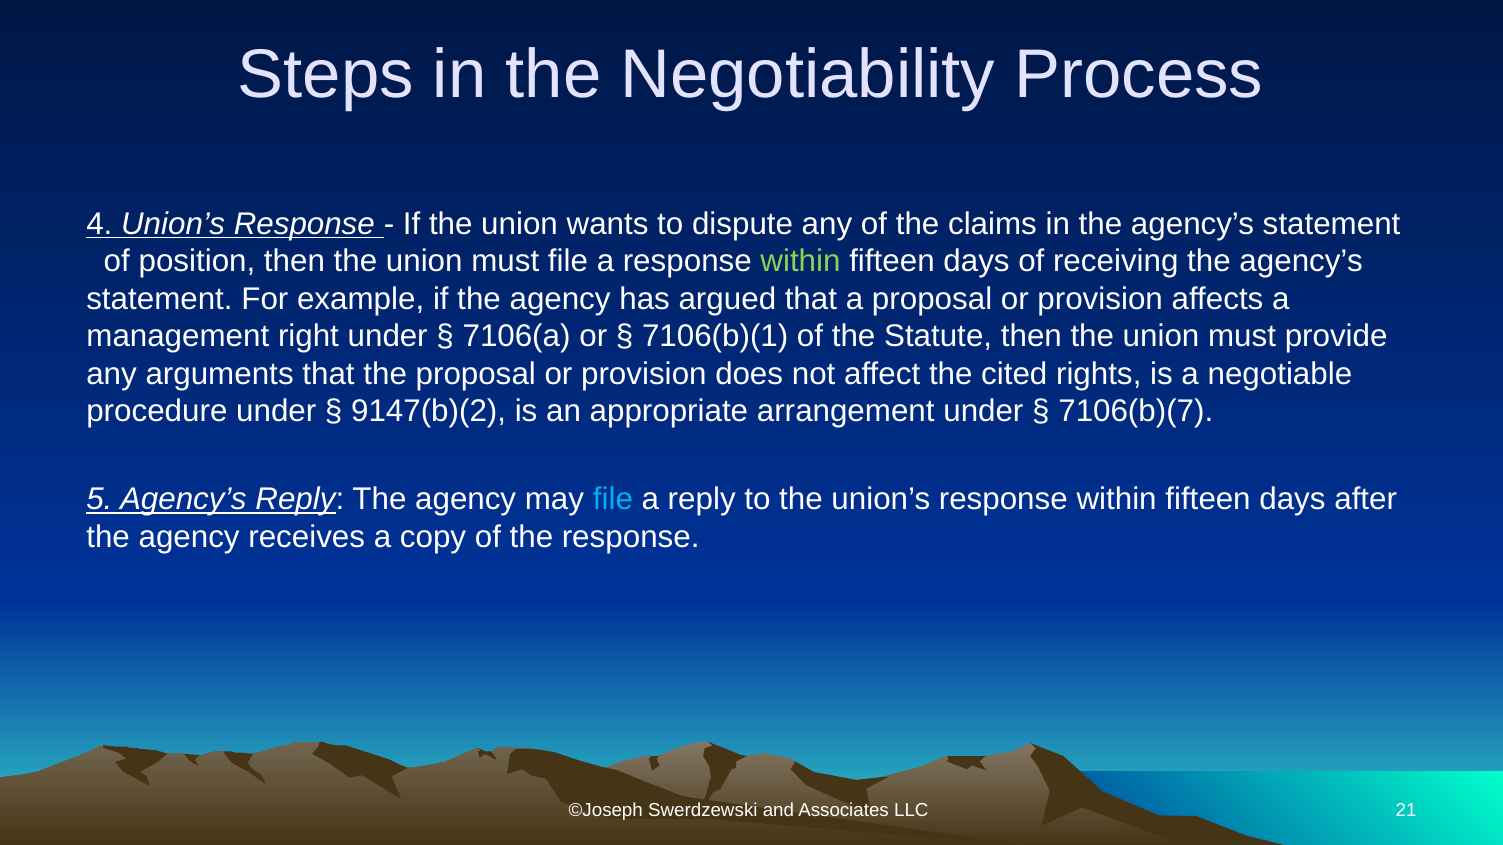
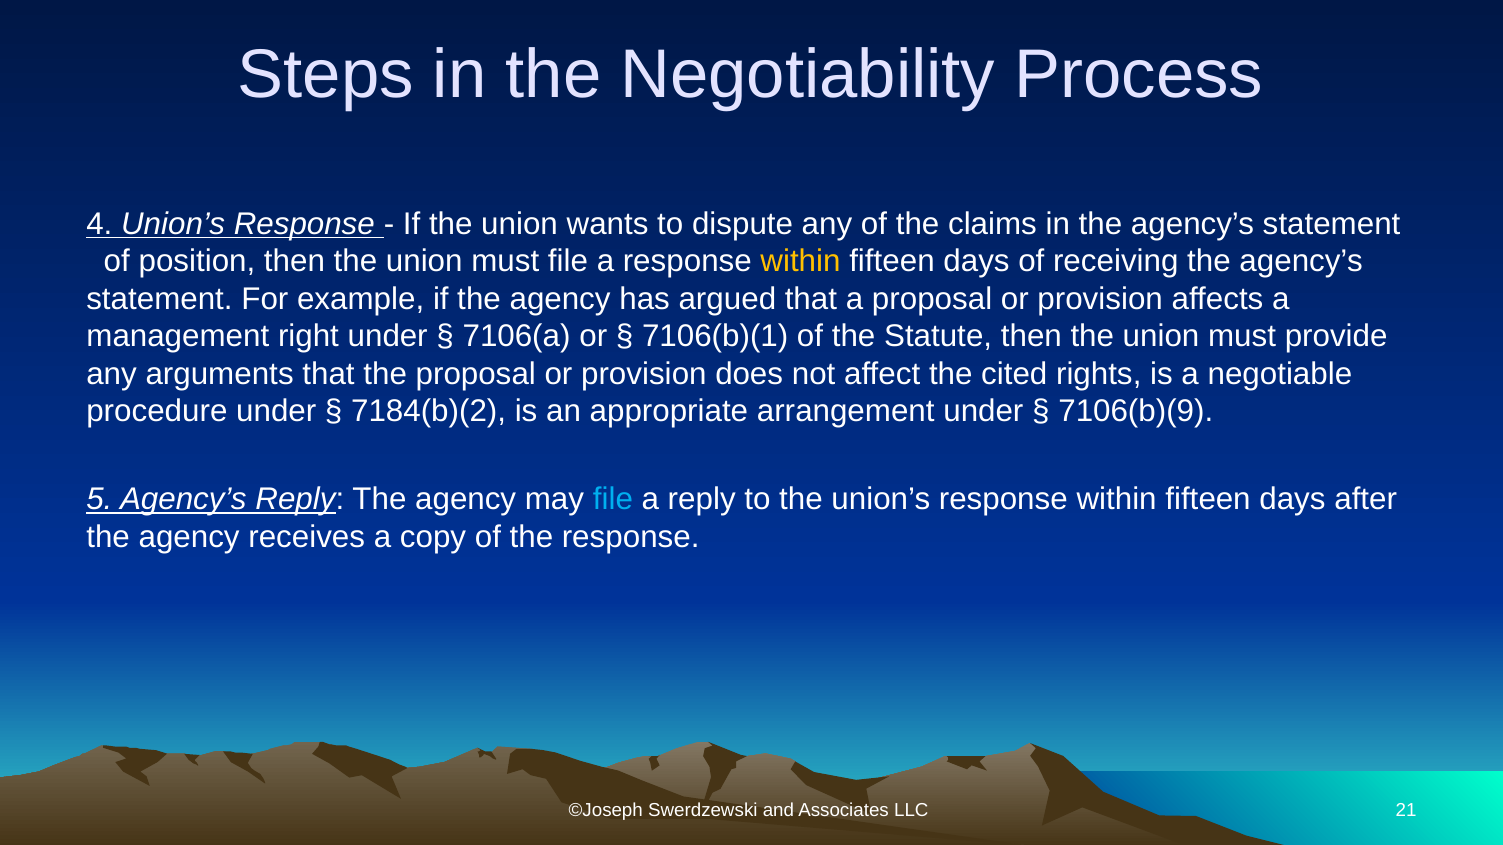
within at (800, 261) colour: light green -> yellow
9147(b)(2: 9147(b)(2 -> 7184(b)(2
7106(b)(7: 7106(b)(7 -> 7106(b)(9
